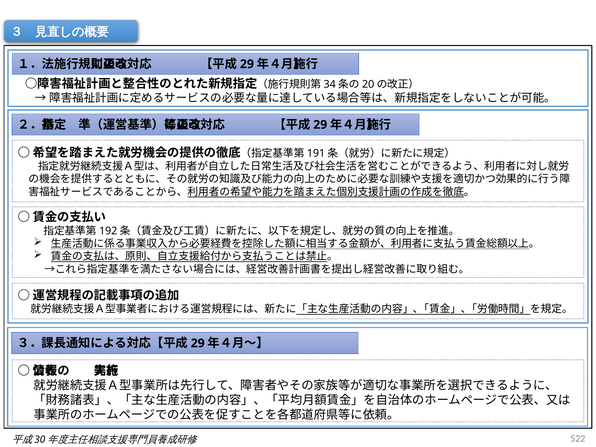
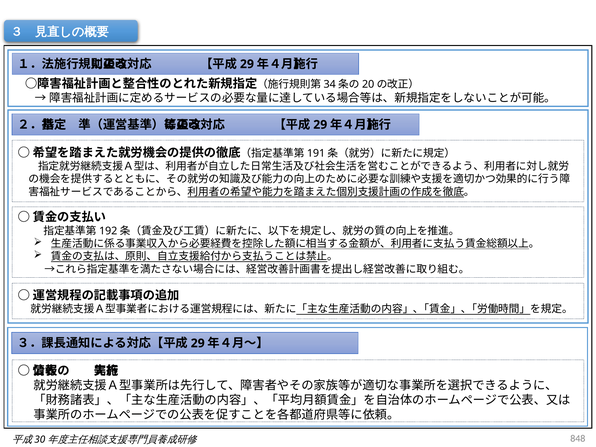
522: 522 -> 848
